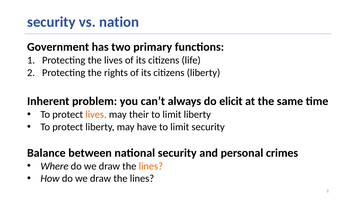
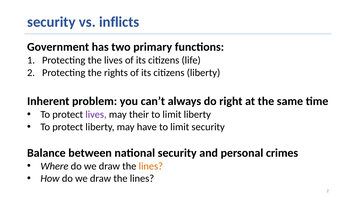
nation: nation -> inflicts
elicit: elicit -> right
lives at (96, 115) colour: orange -> purple
